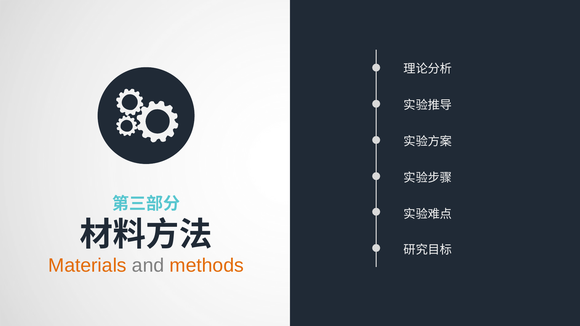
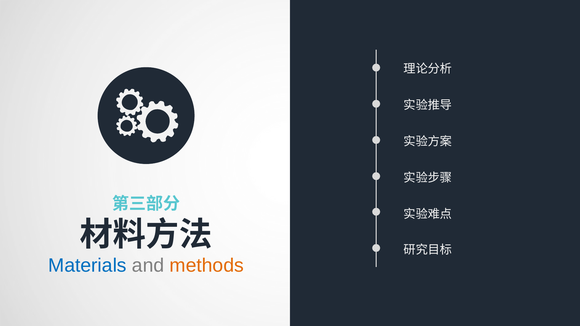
Materials colour: orange -> blue
